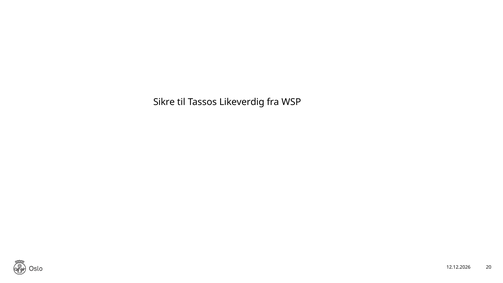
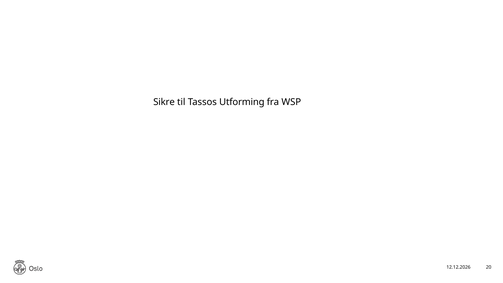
Likeverdig: Likeverdig -> Utforming
